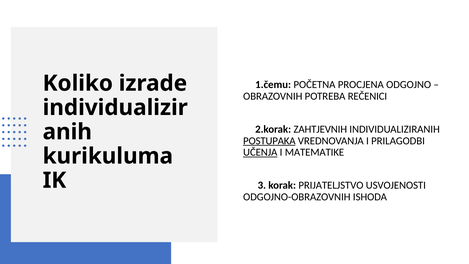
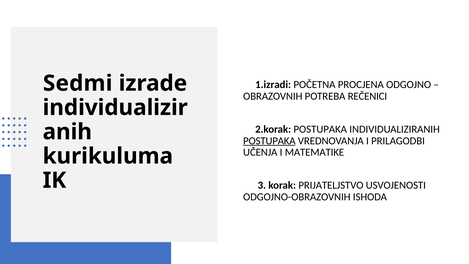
Koliko: Koliko -> Sedmi
1.čemu: 1.čemu -> 1.izradi
2.korak ZAHTJEVNIH: ZAHTJEVNIH -> POSTUPAKA
UČENJA underline: present -> none
